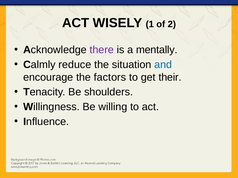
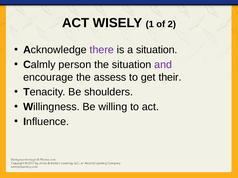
a mentally: mentally -> situation
reduce: reduce -> person
and colour: blue -> purple
factors: factors -> assess
